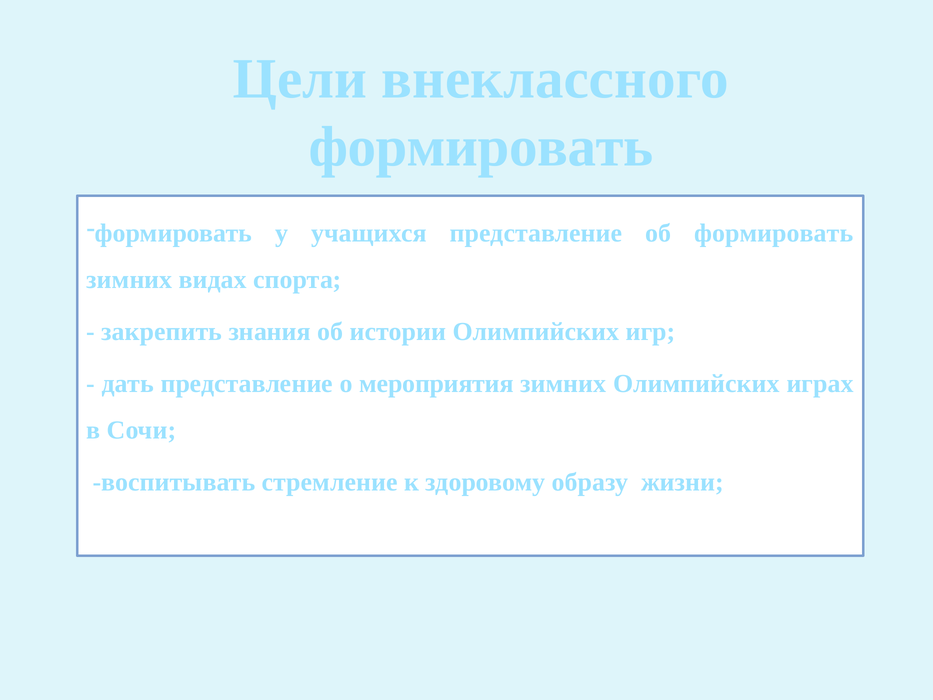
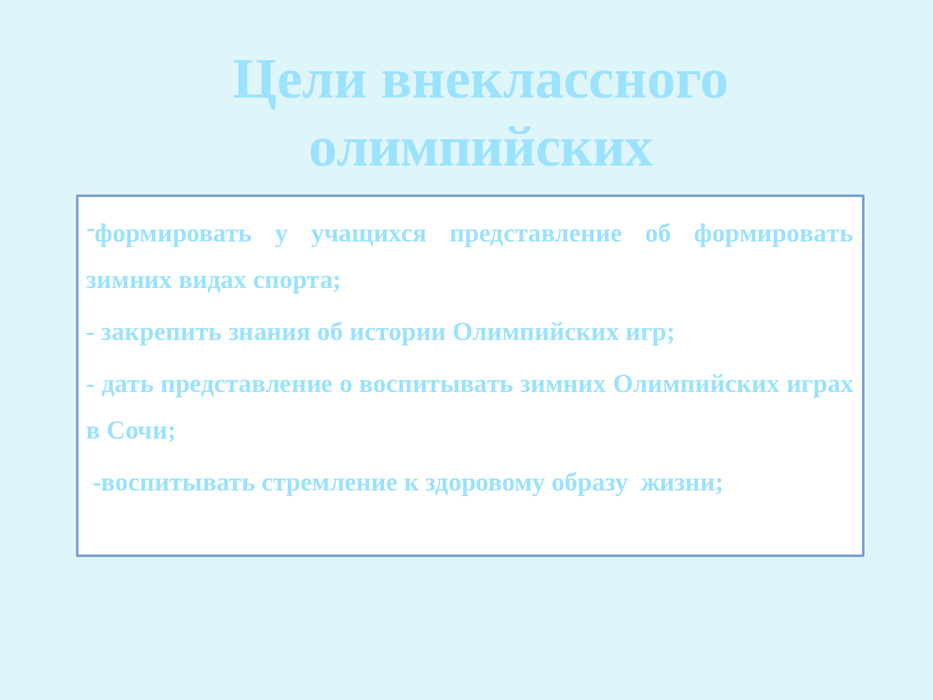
формировать at (481, 147): формировать -> олимпийских
о мероприятия: мероприятия -> воспитывать
